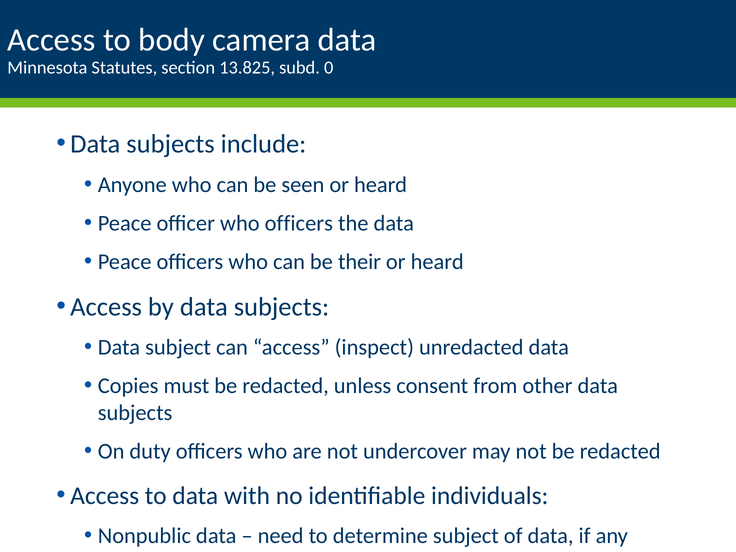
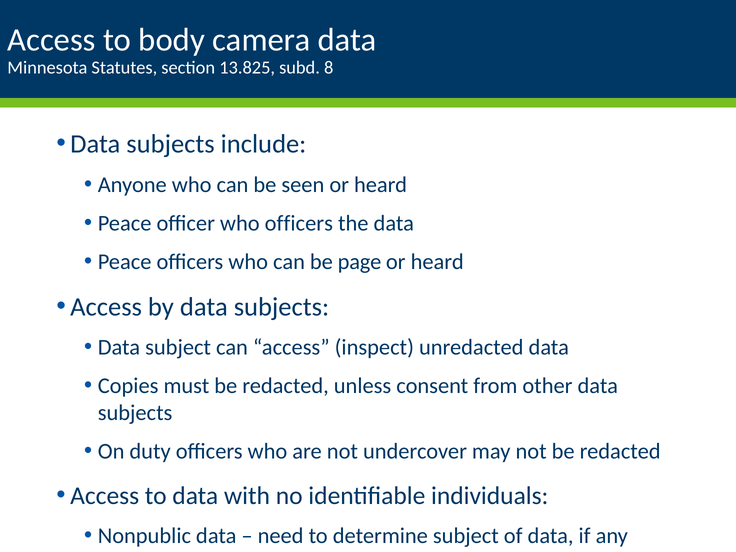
0: 0 -> 8
their: their -> page
